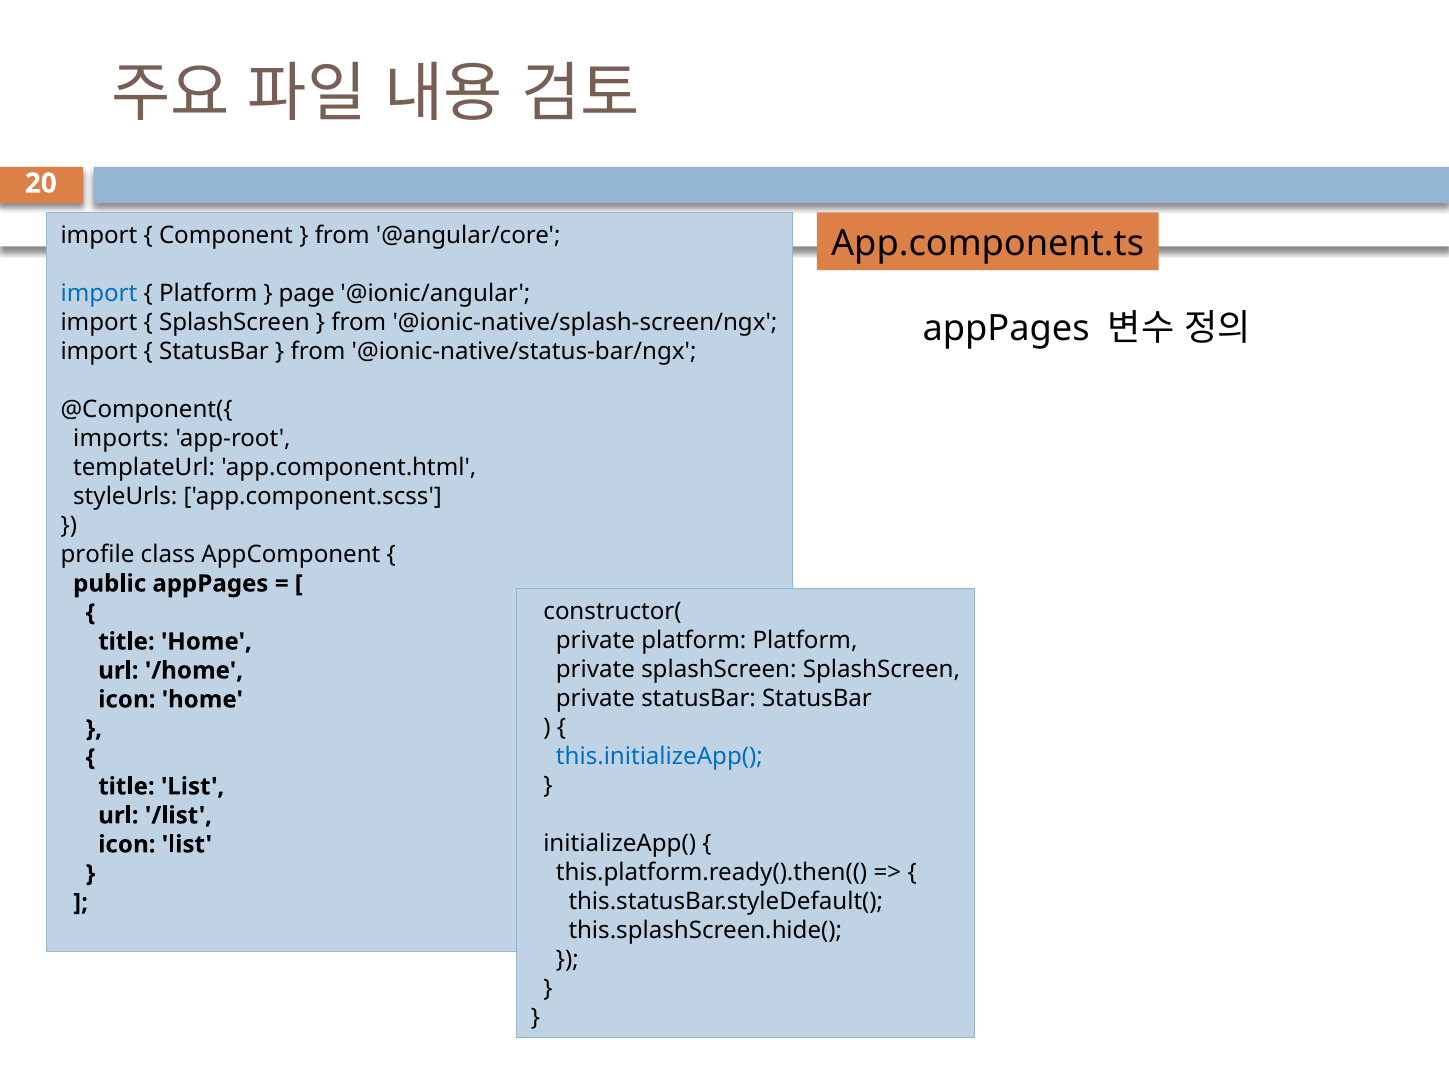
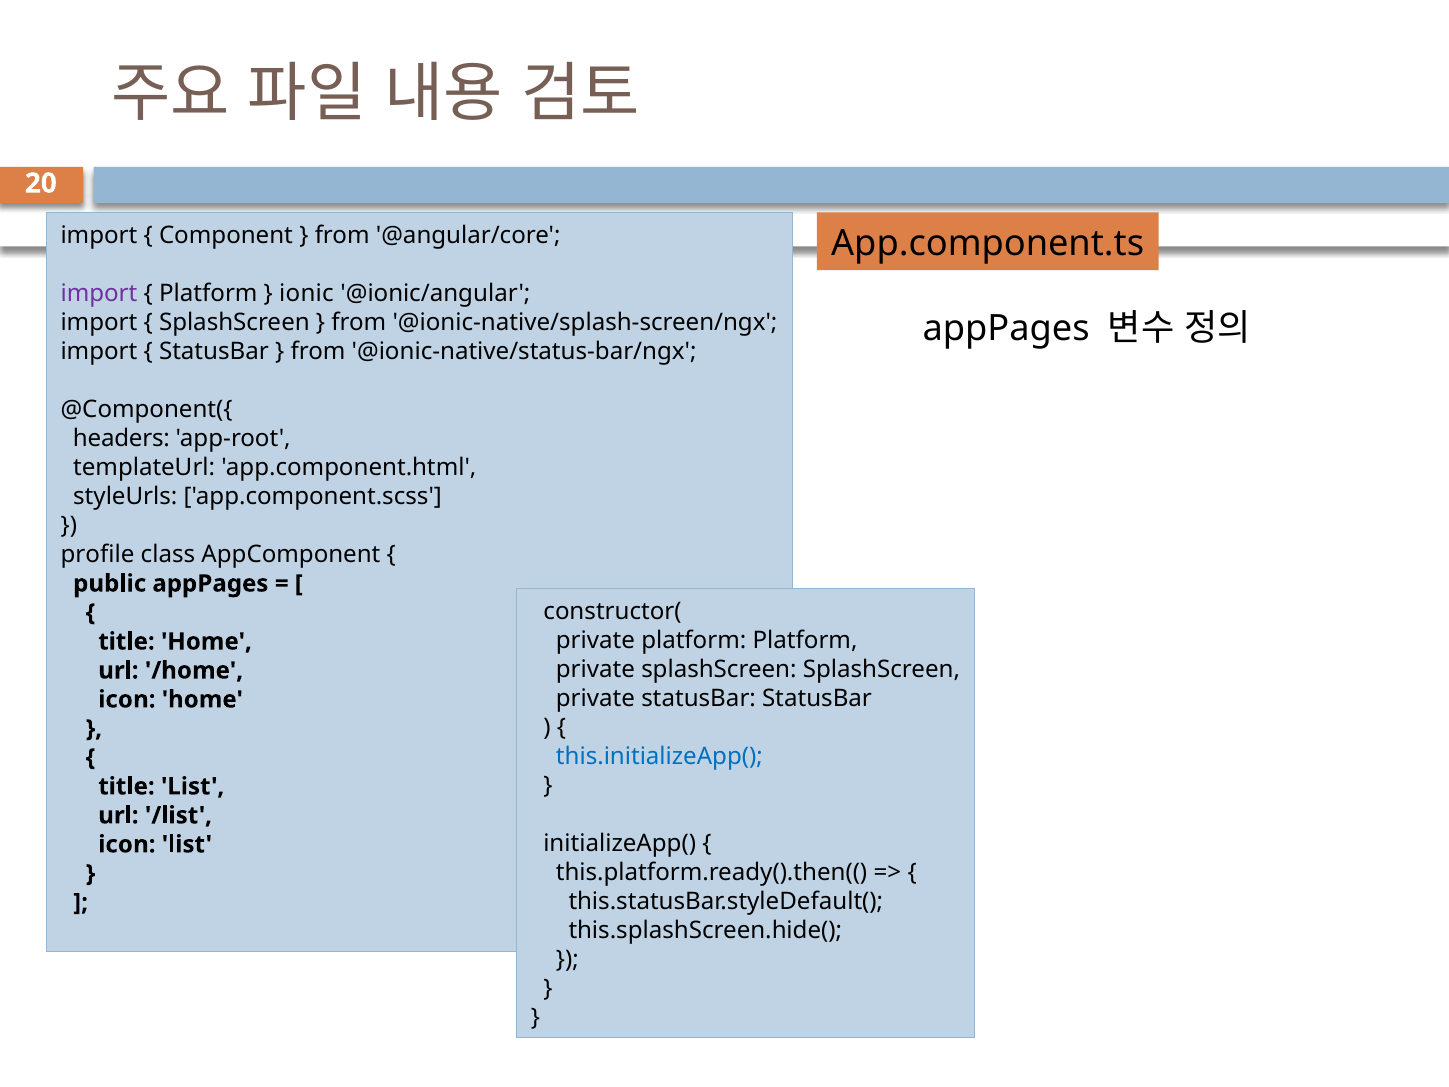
import at (99, 294) colour: blue -> purple
page: page -> ionic
imports: imports -> headers
